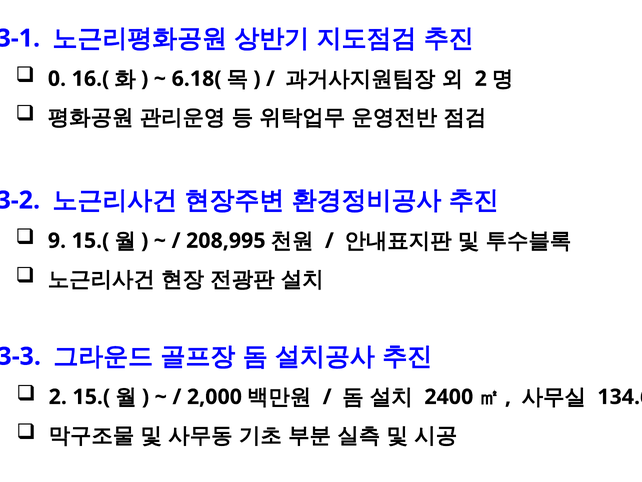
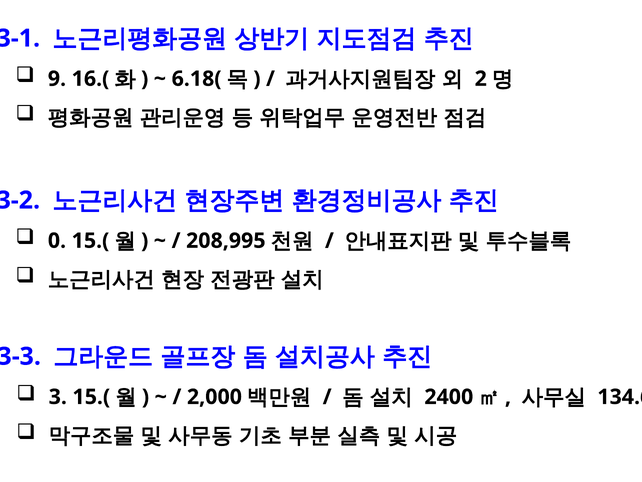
0: 0 -> 9
9: 9 -> 0
2 at (58, 397): 2 -> 3
